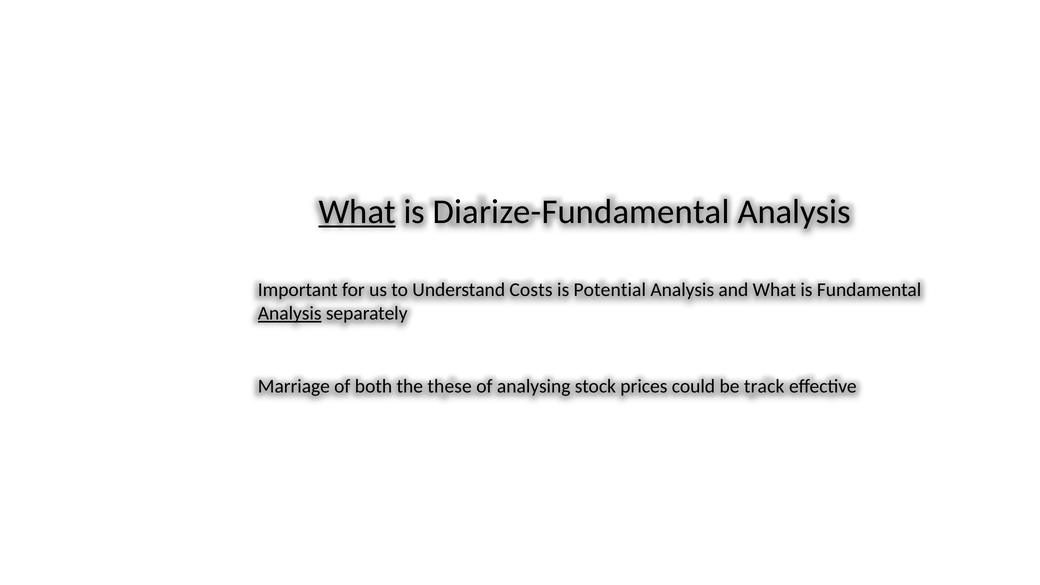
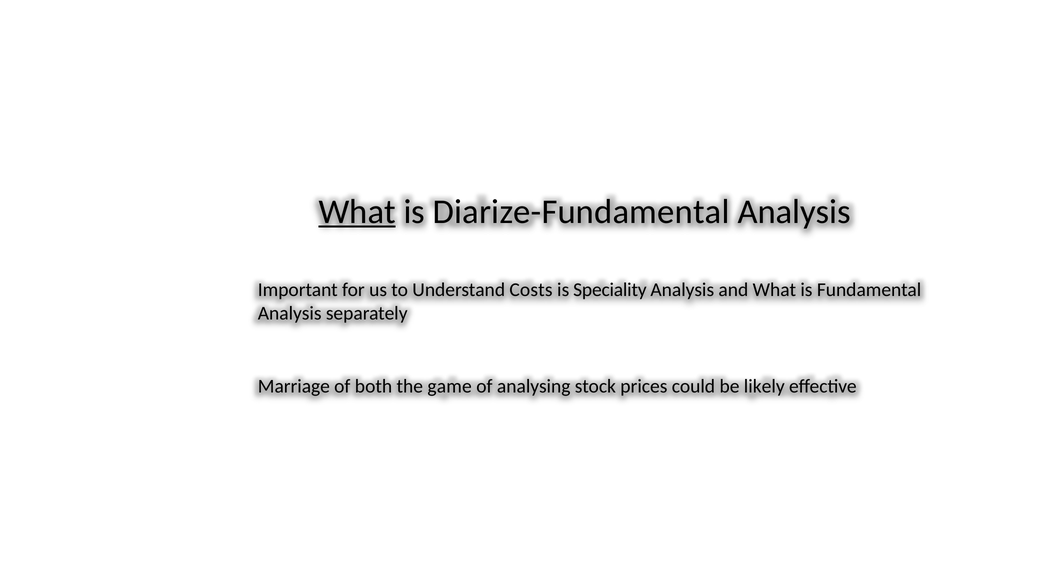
Potential: Potential -> Speciality
Analysis at (290, 313) underline: present -> none
these: these -> game
track: track -> likely
